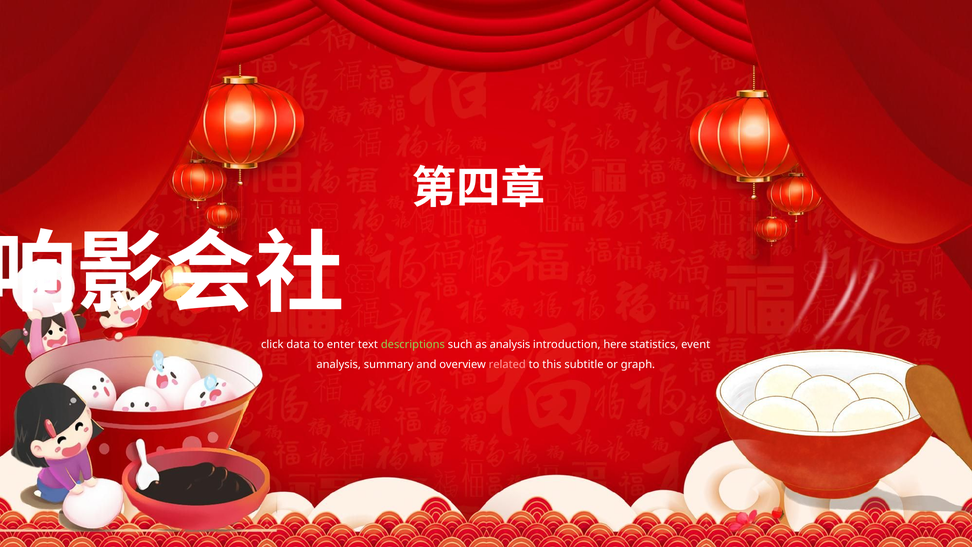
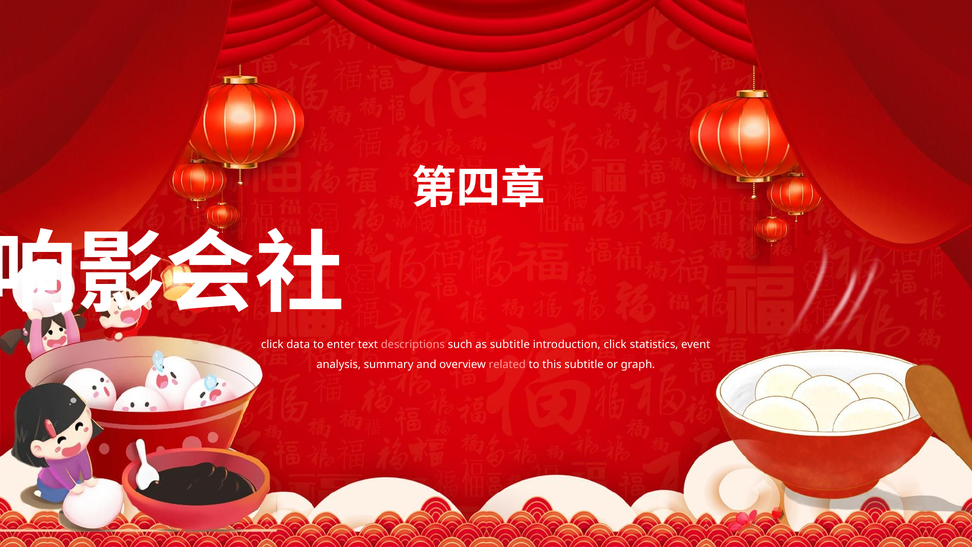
descriptions colour: light green -> pink
as analysis: analysis -> subtitle
introduction here: here -> click
